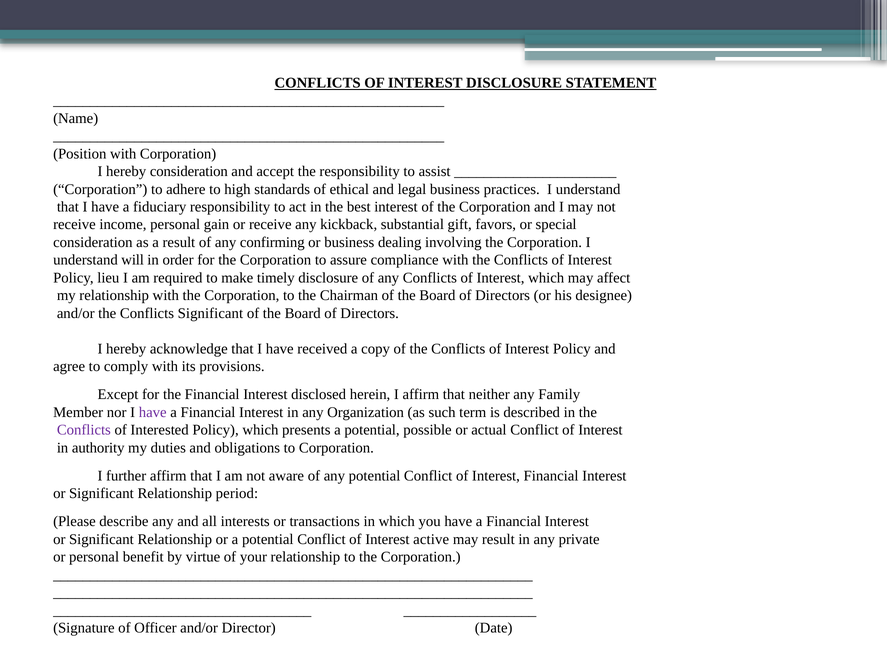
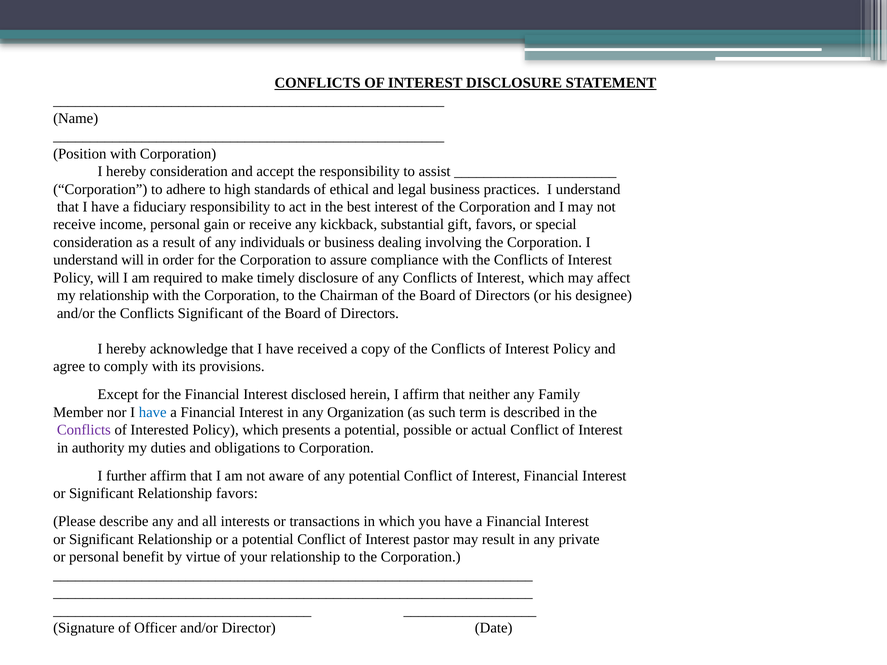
confirming: confirming -> individuals
Policy lieu: lieu -> will
have at (153, 412) colour: purple -> blue
Relationship period: period -> favors
active: active -> pastor
